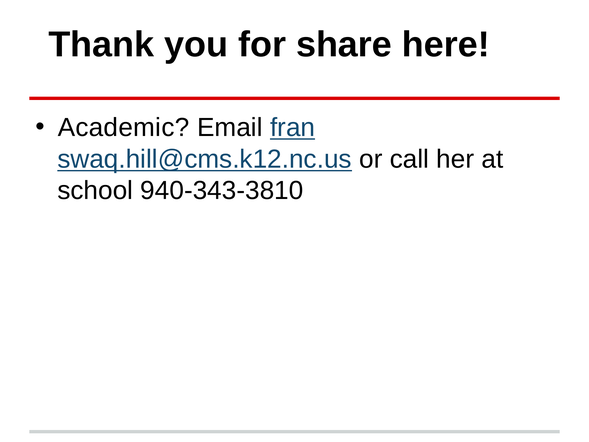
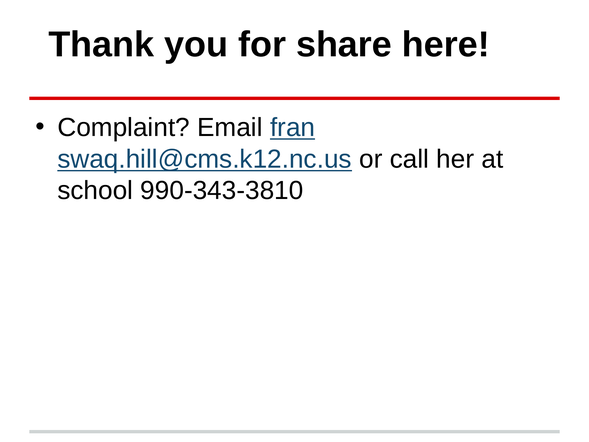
Academic: Academic -> Complaint
940-343-3810: 940-343-3810 -> 990-343-3810
